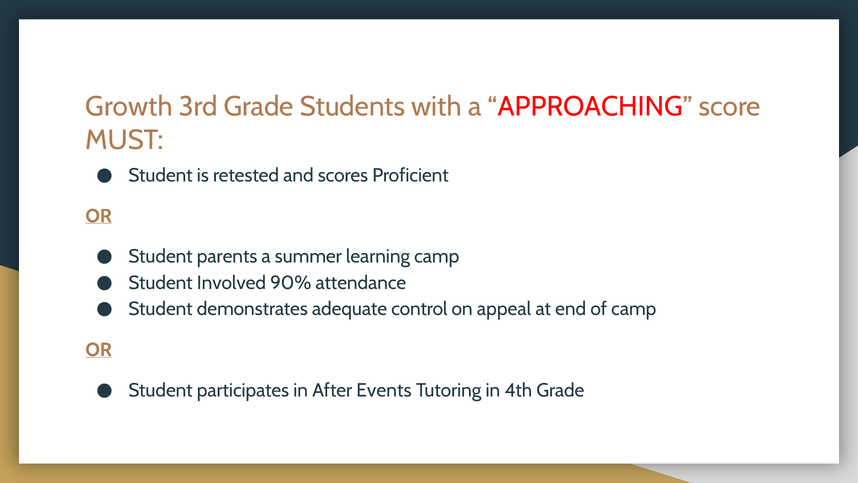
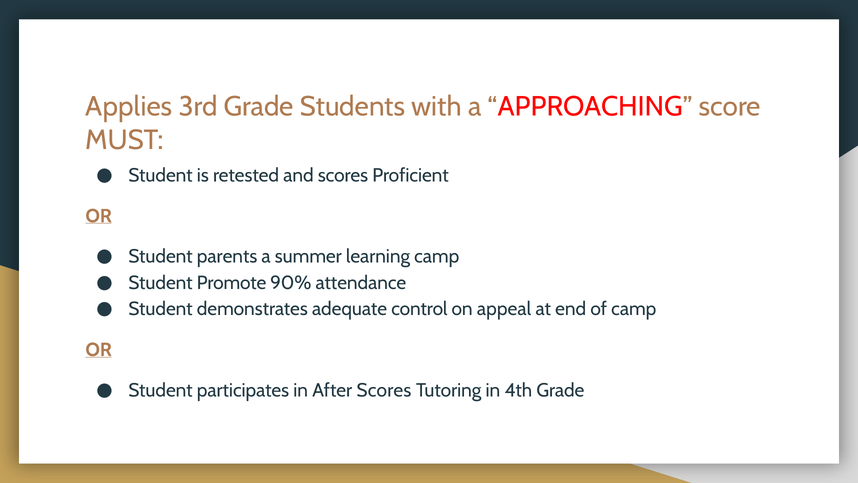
Growth: Growth -> Applies
Involved: Involved -> Promote
After Events: Events -> Scores
